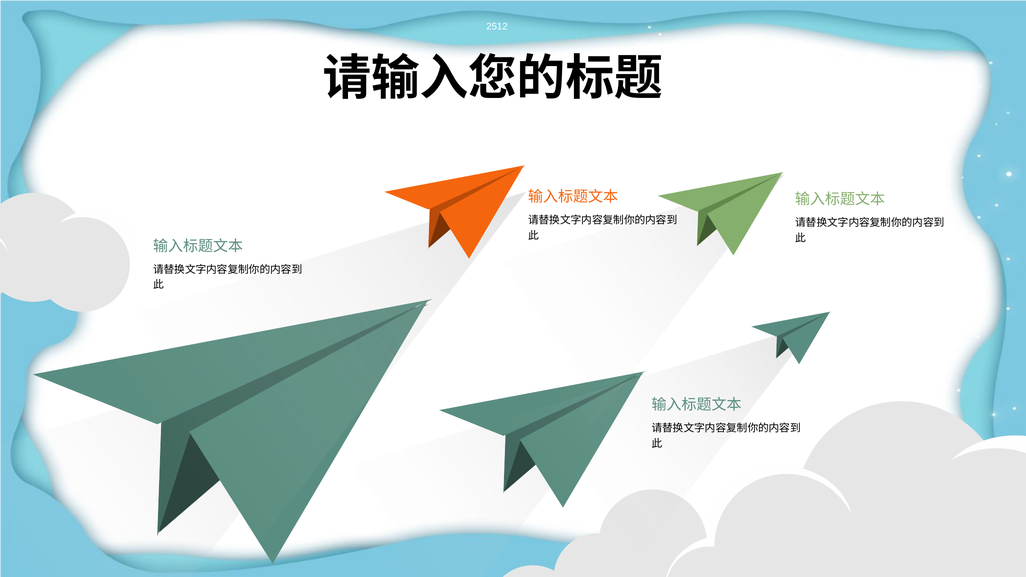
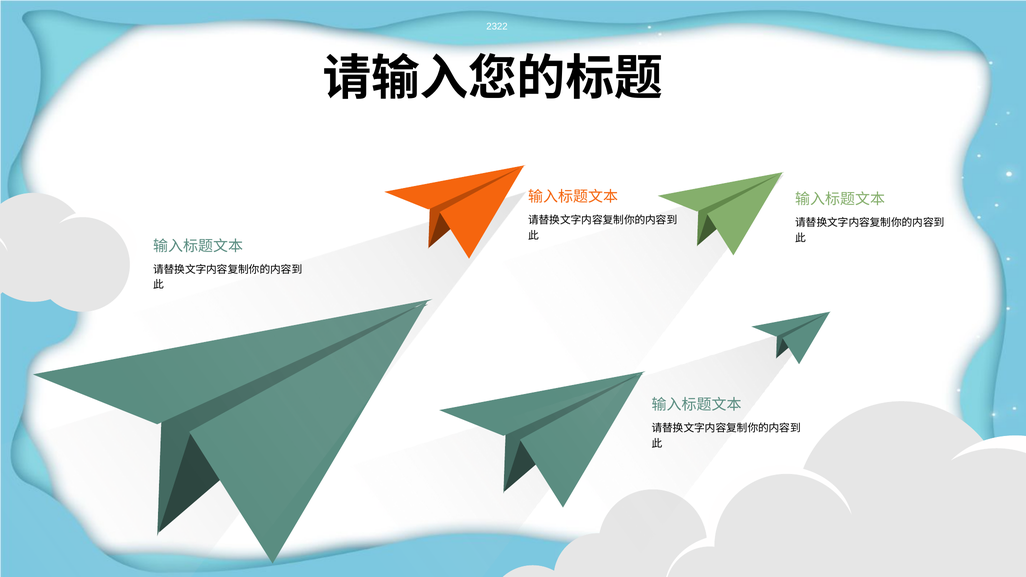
2512: 2512 -> 2322
